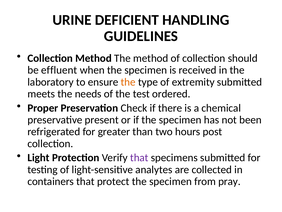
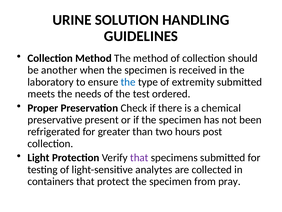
DEFICIENT: DEFICIENT -> SOLUTION
effluent: effluent -> another
the at (128, 82) colour: orange -> blue
